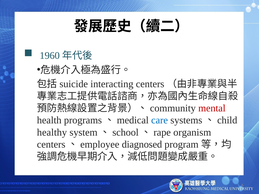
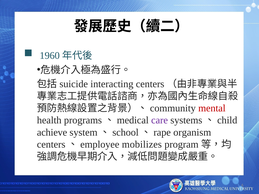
care colour: blue -> purple
healthy: healthy -> achieve
diagnosed: diagnosed -> mobilizes
